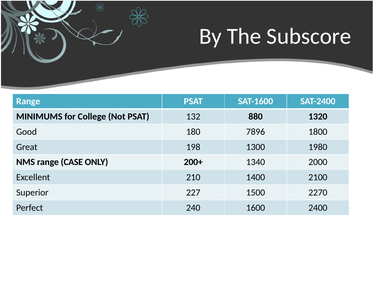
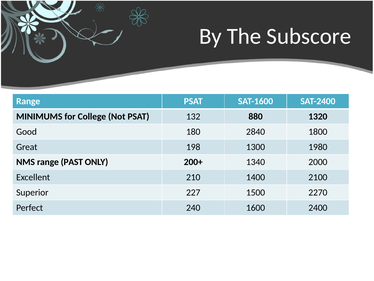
7896: 7896 -> 2840
CASE: CASE -> PAST
